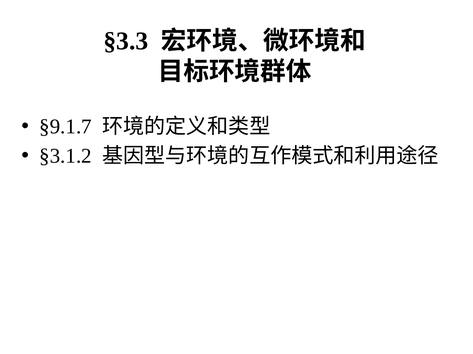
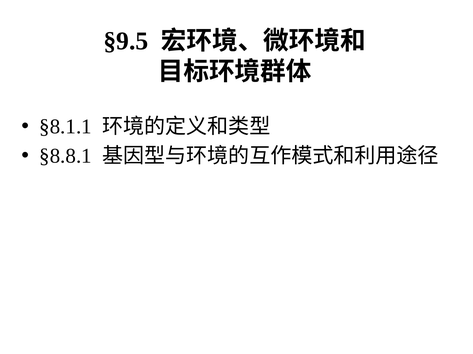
§3.3: §3.3 -> §9.5
§9.1.7: §9.1.7 -> §8.1.1
§3.1.2: §3.1.2 -> §8.8.1
